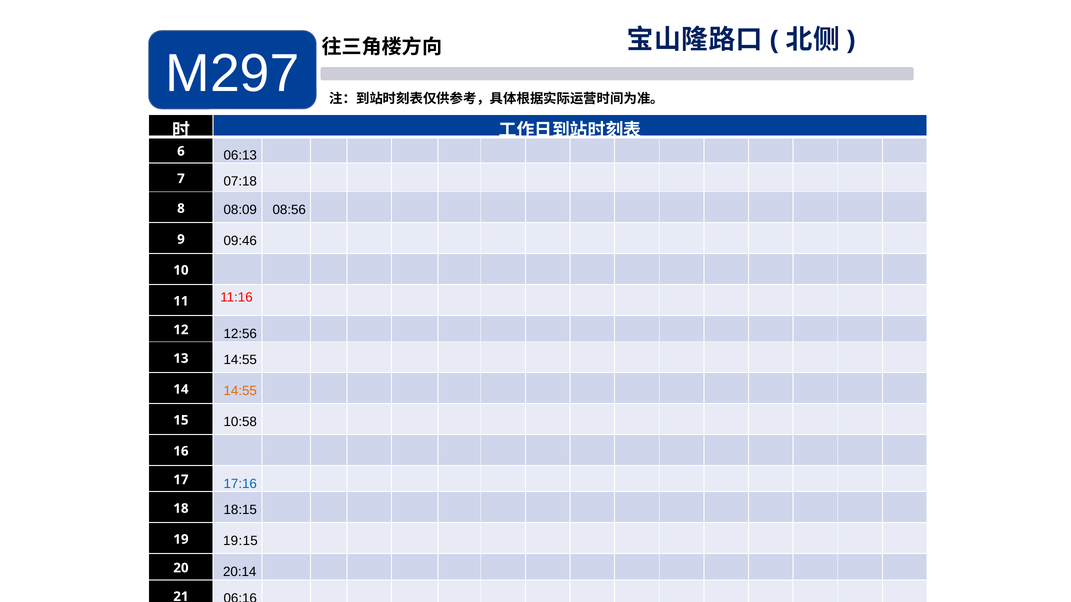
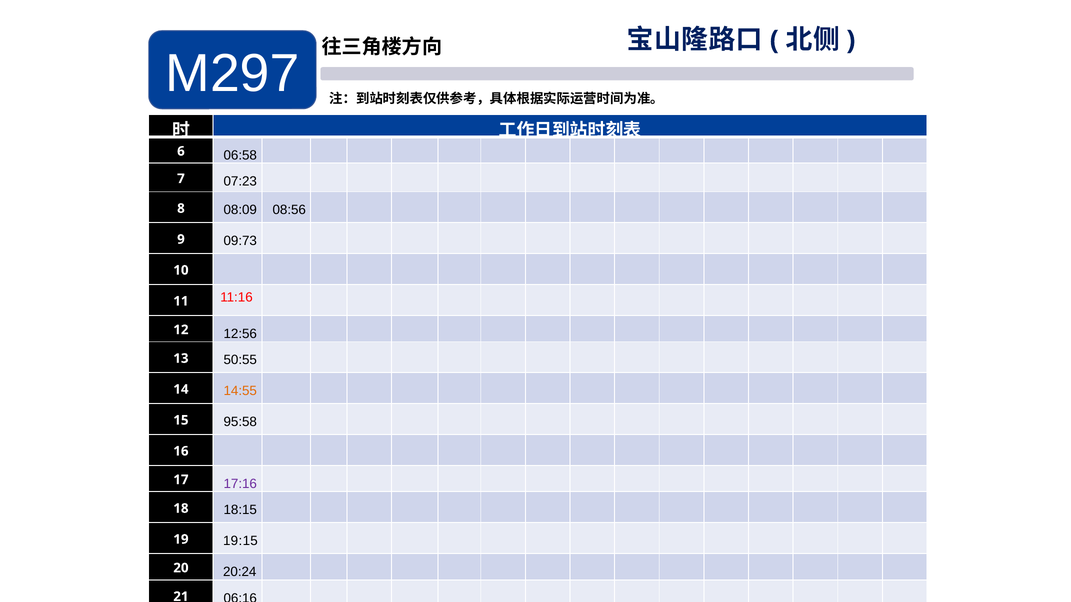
06:13: 06:13 -> 06:58
07:18: 07:18 -> 07:23
09:46: 09:46 -> 09:73
13 14:55: 14:55 -> 50:55
10:58: 10:58 -> 95:58
17:16 colour: blue -> purple
20:14: 20:14 -> 20:24
